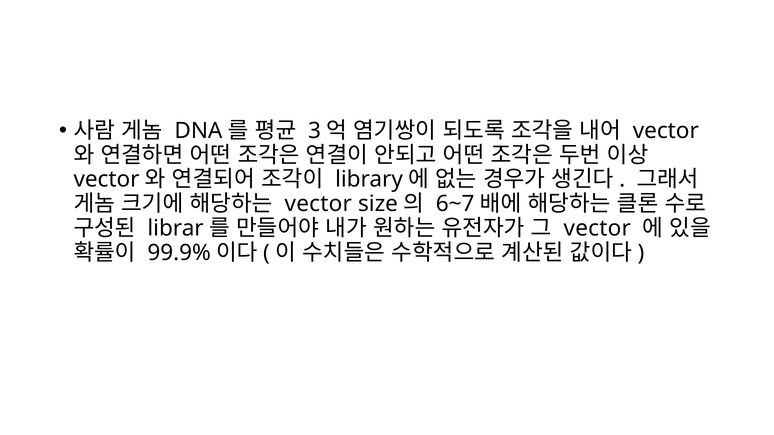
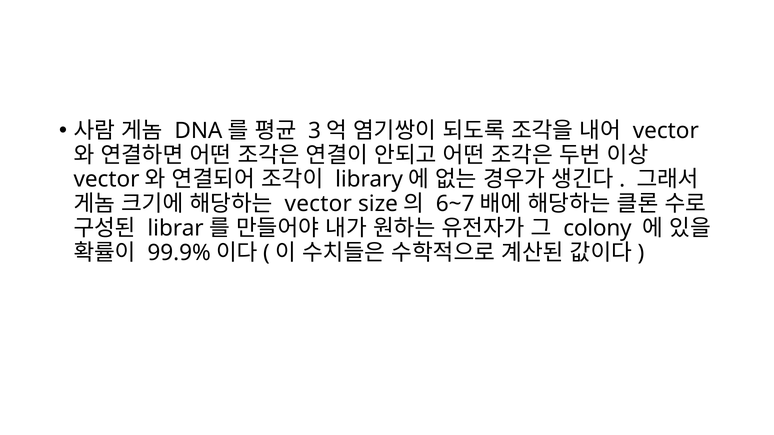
vector at (597, 228): vector -> colony
